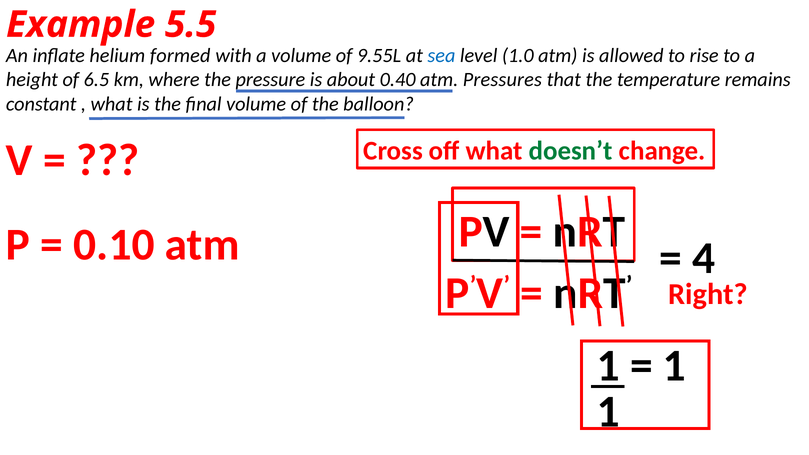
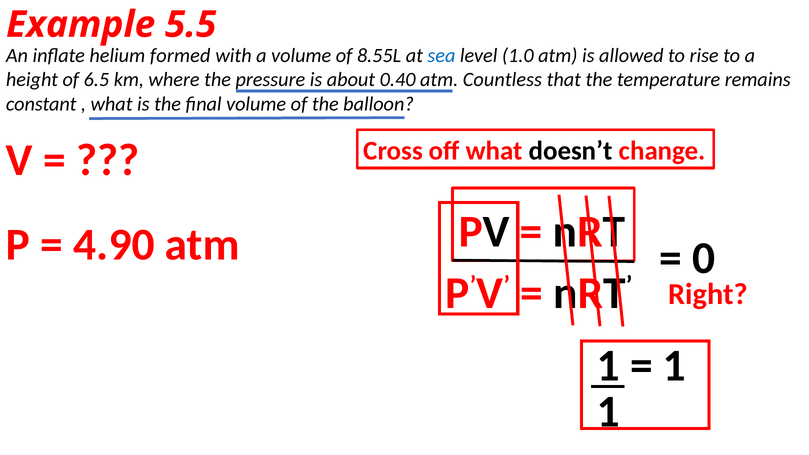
9.55L: 9.55L -> 8.55L
Pressures: Pressures -> Countless
doesn’t colour: green -> black
0.10: 0.10 -> 4.90
4: 4 -> 0
